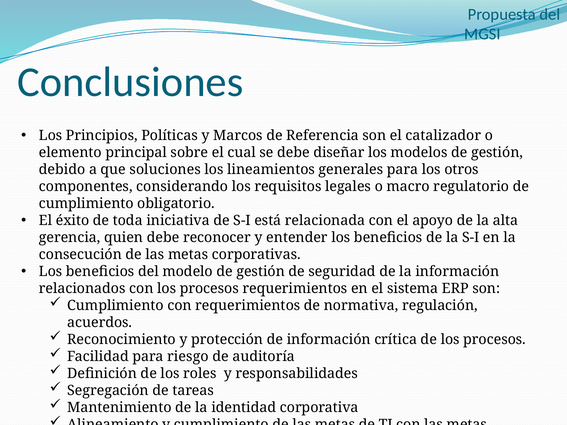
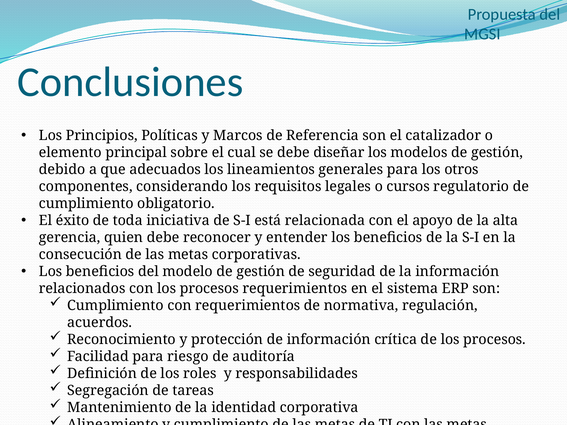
soluciones: soluciones -> adecuados
macro: macro -> cursos
